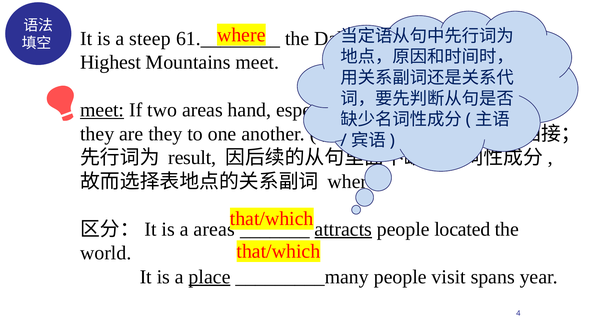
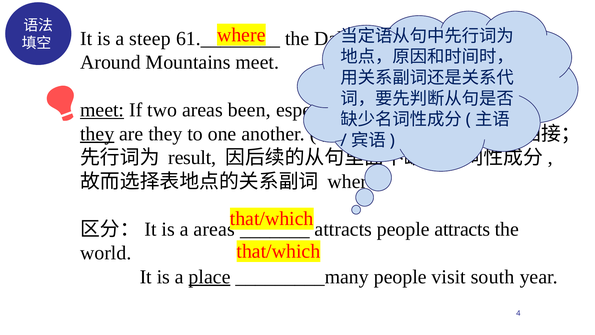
Highest: Highest -> Around
hand: hand -> been
they at (97, 134) underline: none -> present
attracts at (343, 229) underline: present -> none
people located: located -> attracts
spans: spans -> south
